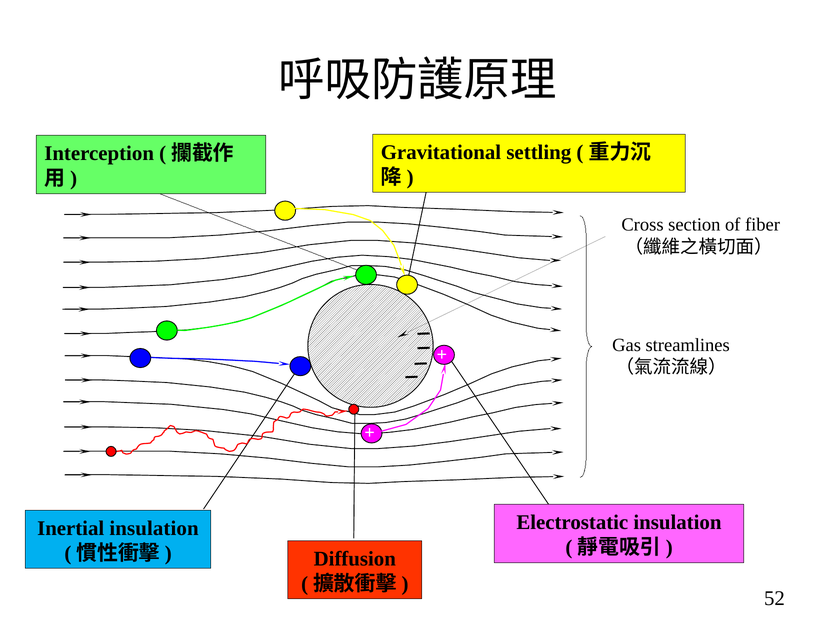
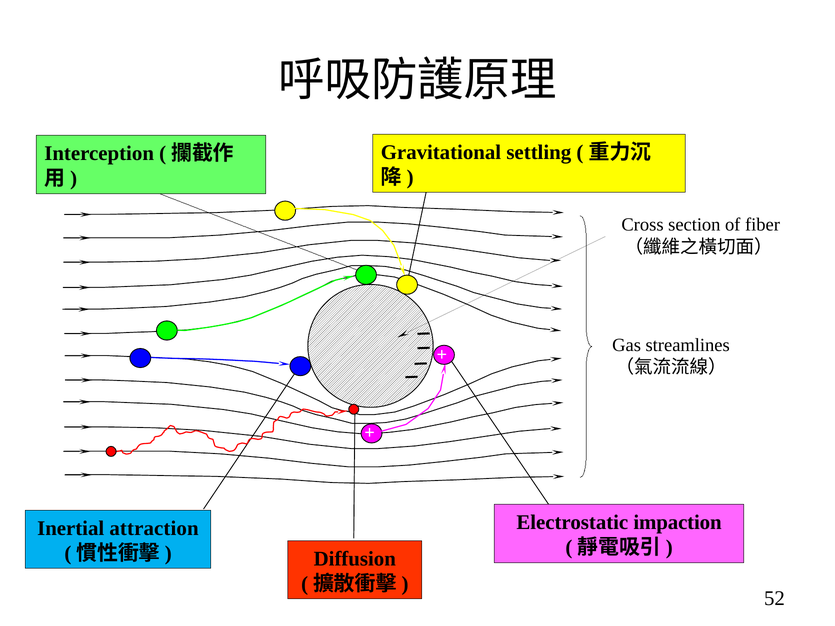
Electrostatic insulation: insulation -> impaction
Inertial insulation: insulation -> attraction
